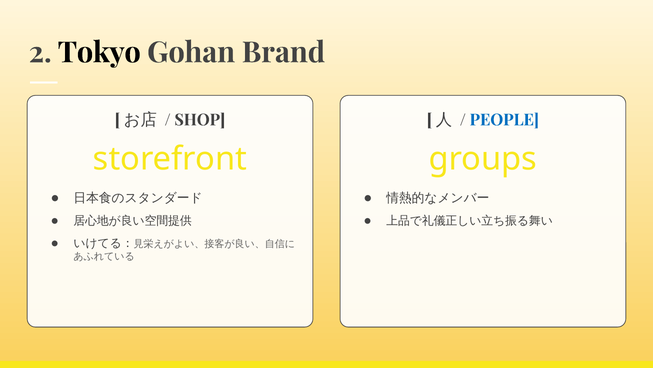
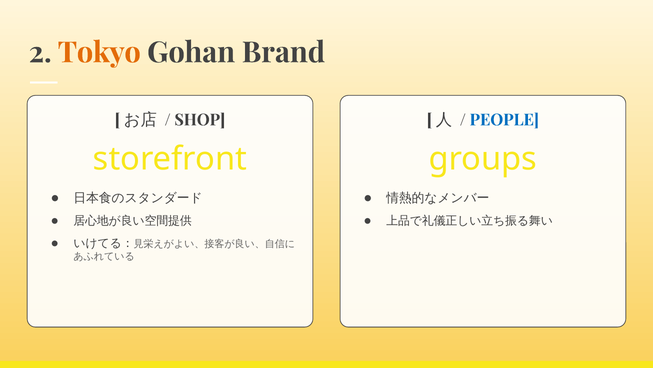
Tokyo colour: black -> orange
